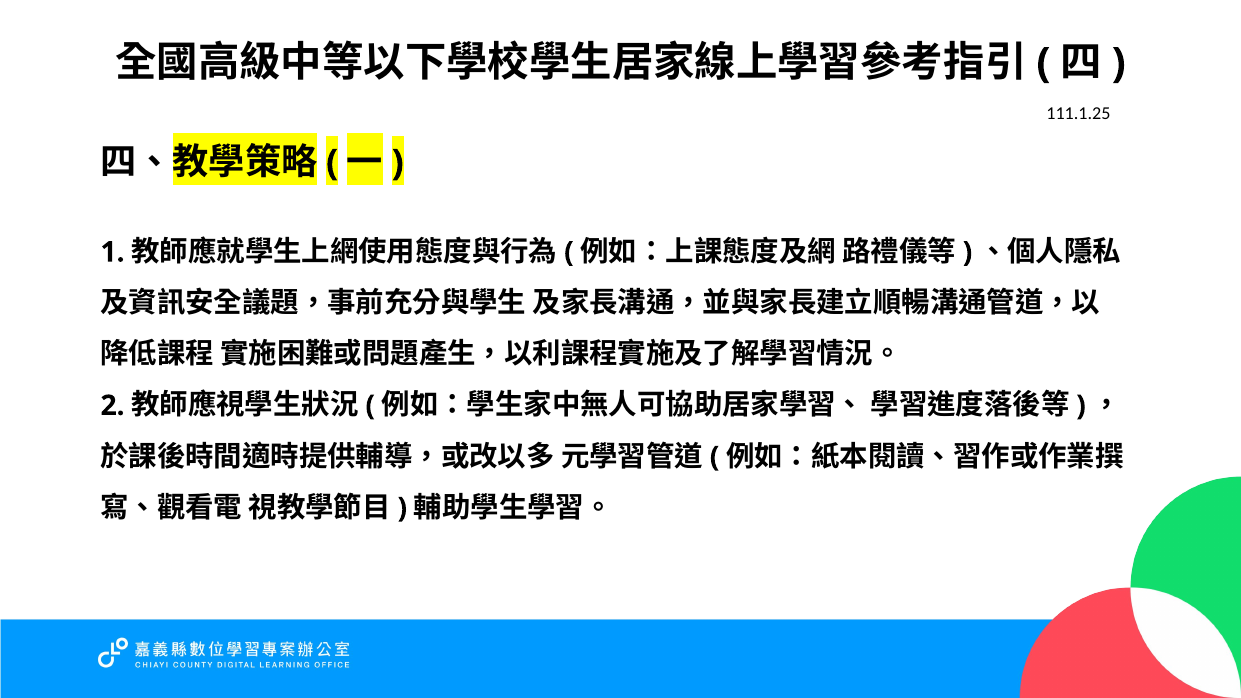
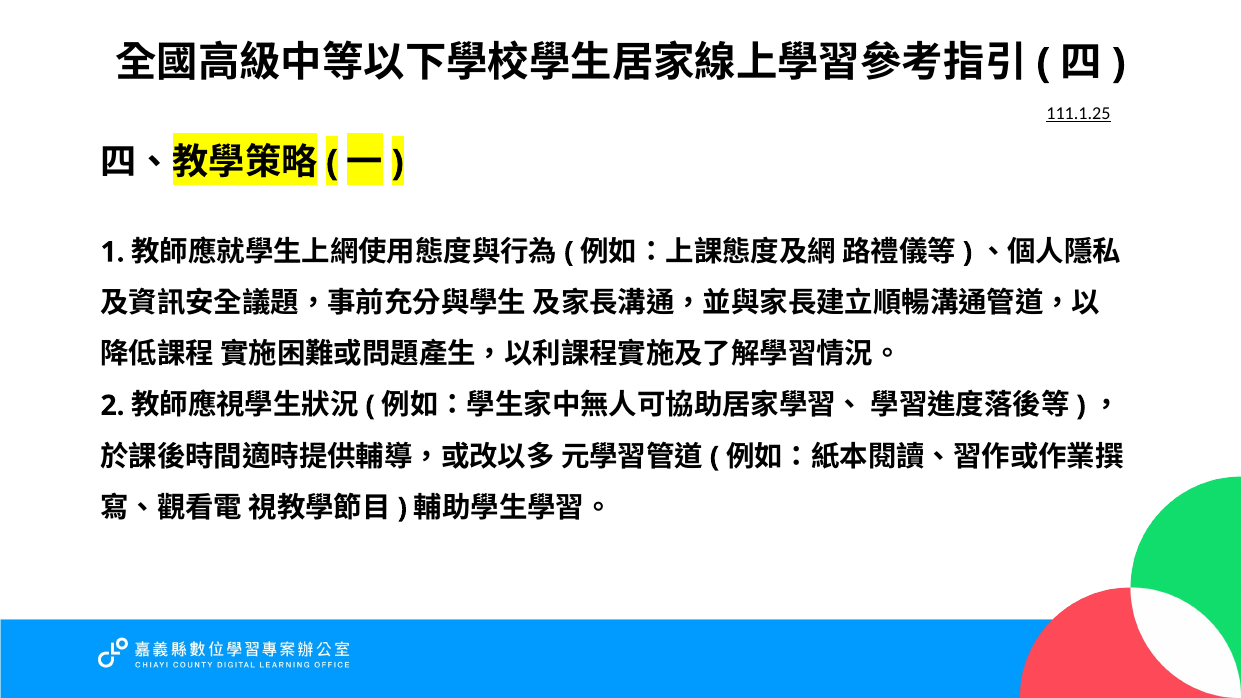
111.1.25 underline: none -> present
